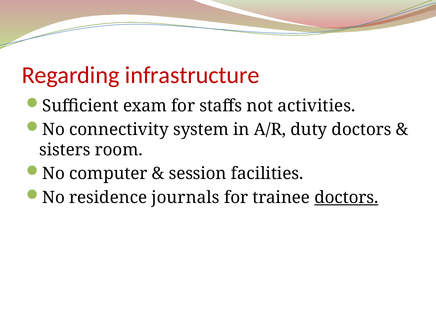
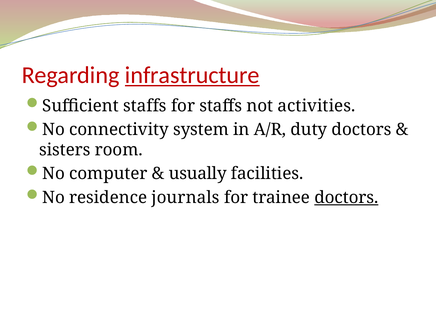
infrastructure underline: none -> present
Sufficient exam: exam -> staffs
session: session -> usually
